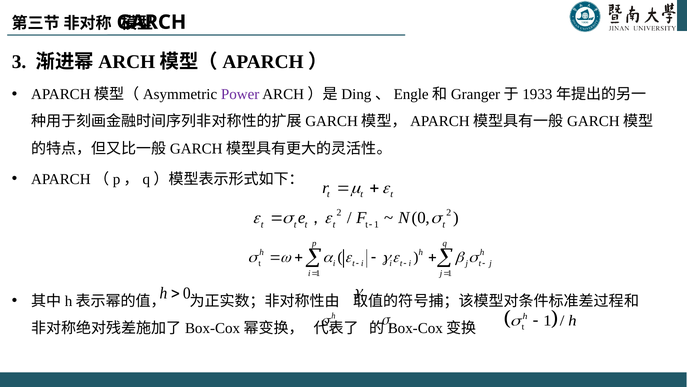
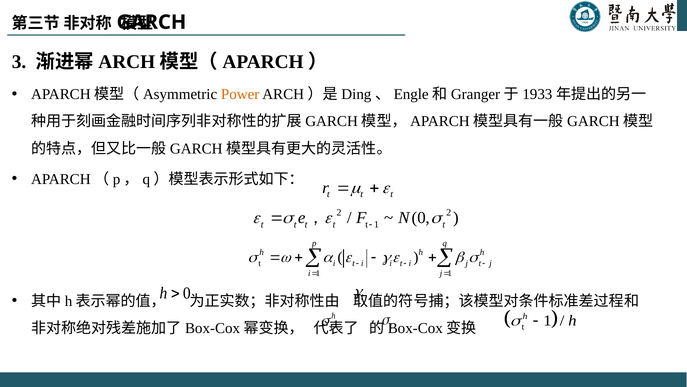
Power colour: purple -> orange
